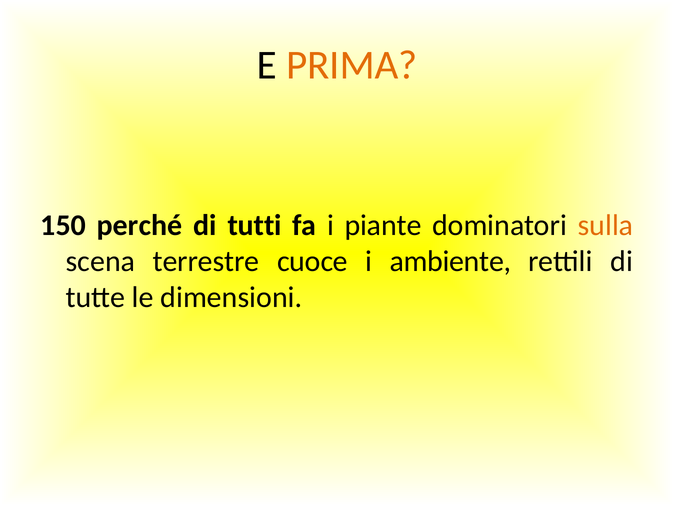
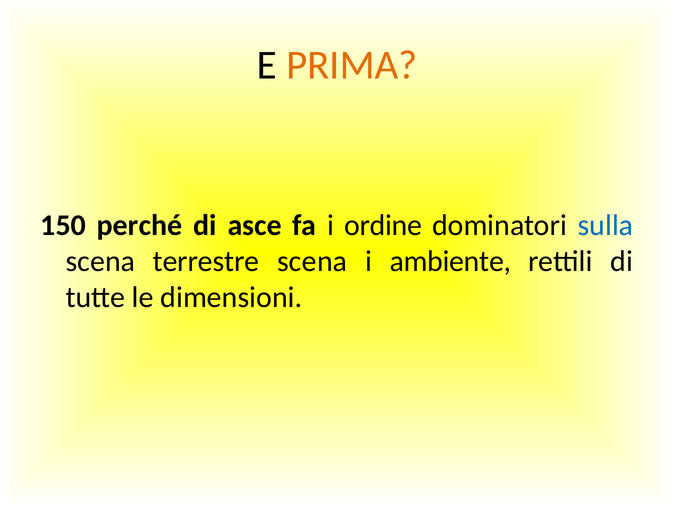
tutti: tutti -> asce
piante: piante -> ordine
sulla colour: orange -> blue
terrestre cuoce: cuoce -> scena
